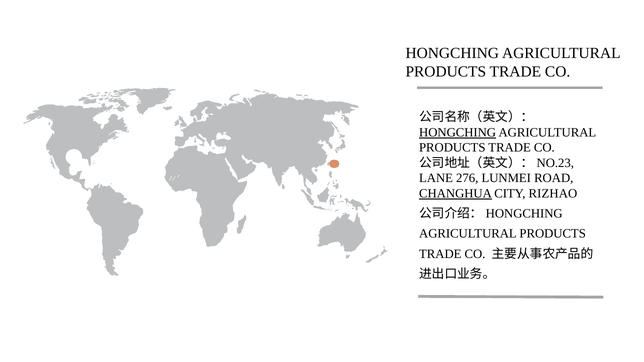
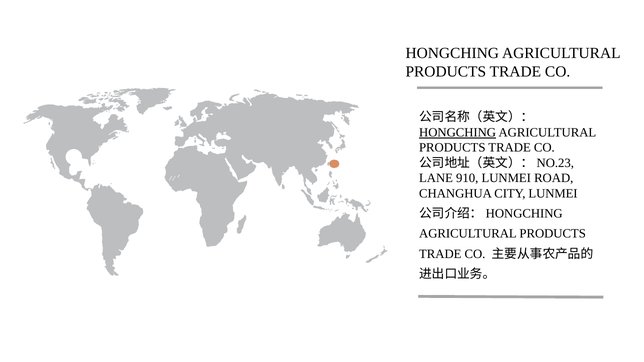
276: 276 -> 910
CHANGHUA underline: present -> none
CITY RIZHAO: RIZHAO -> LUNMEI
